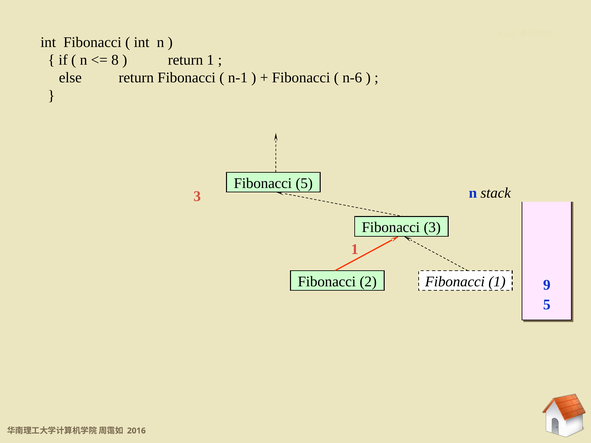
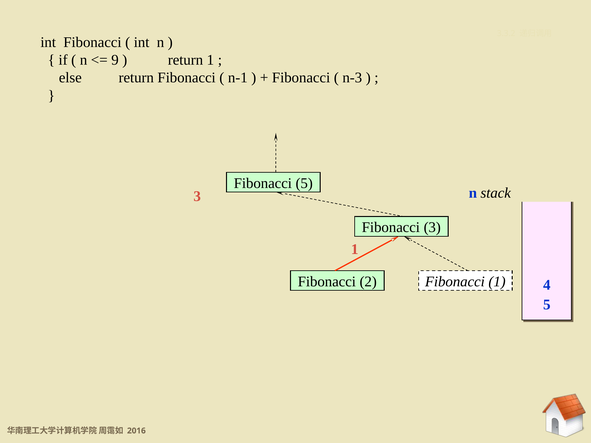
8: 8 -> 9
n-6: n-6 -> n-3
9: 9 -> 4
